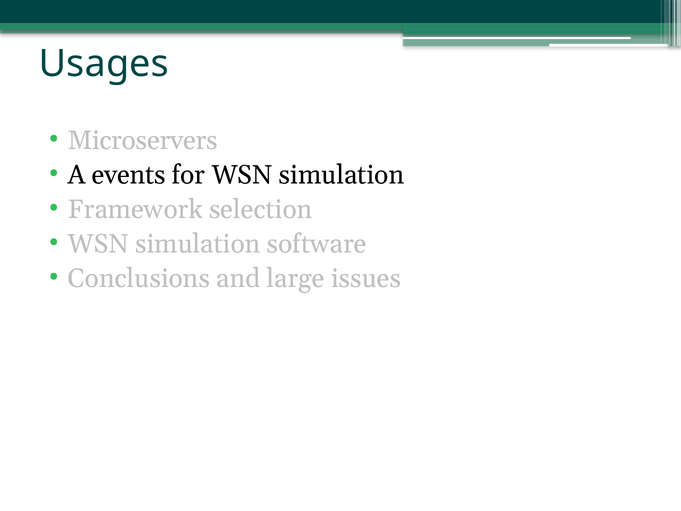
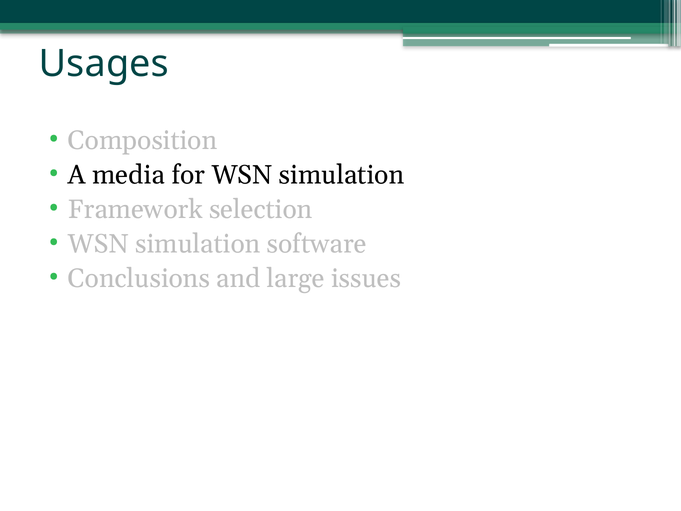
Microservers: Microservers -> Composition
events: events -> media
